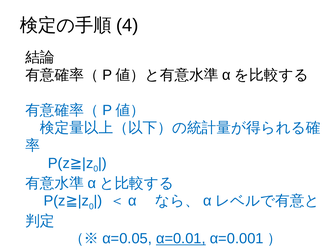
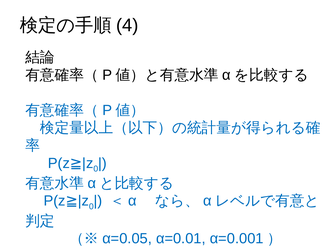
α=0.01 underline: present -> none
